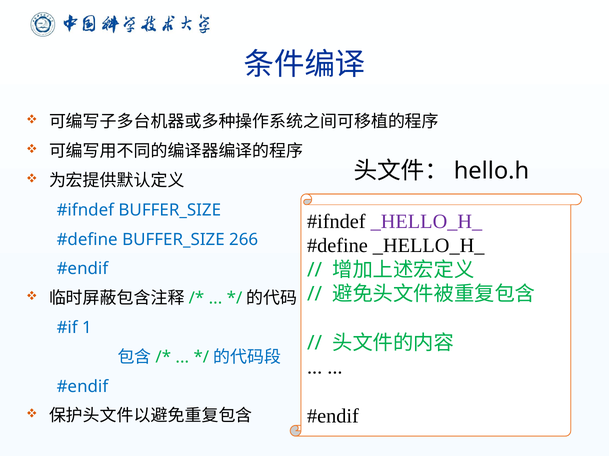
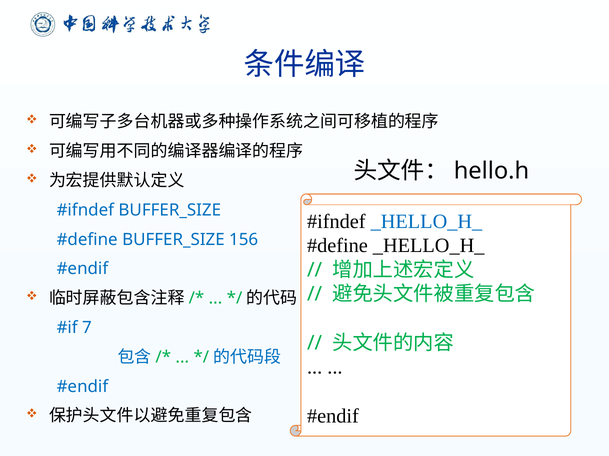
_HELLO_H_ at (426, 222) colour: purple -> blue
266: 266 -> 156
1: 1 -> 7
